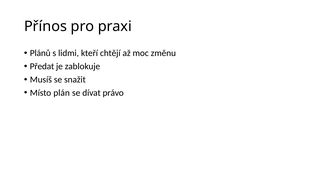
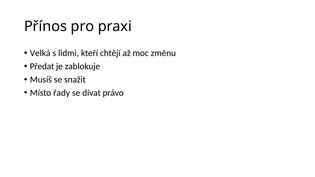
Plánů: Plánů -> Velká
plán: plán -> řady
